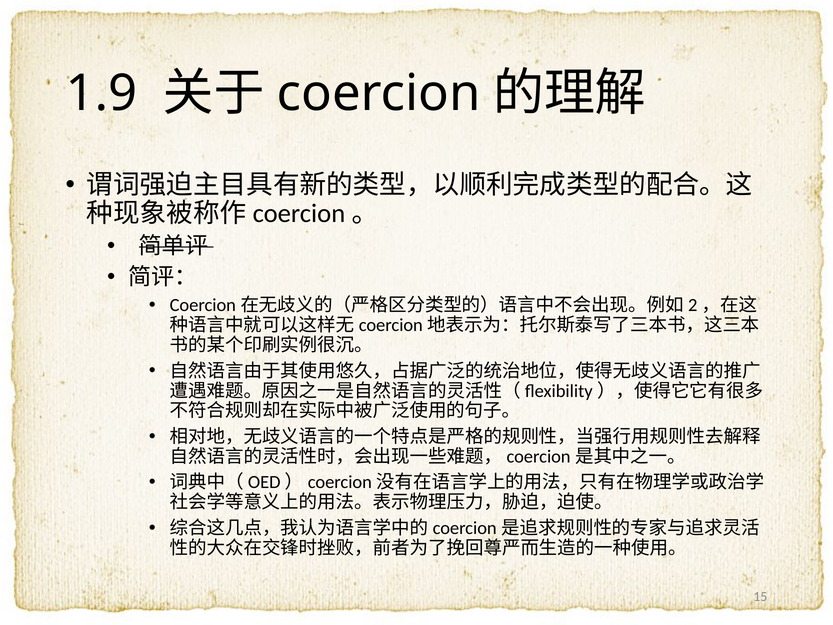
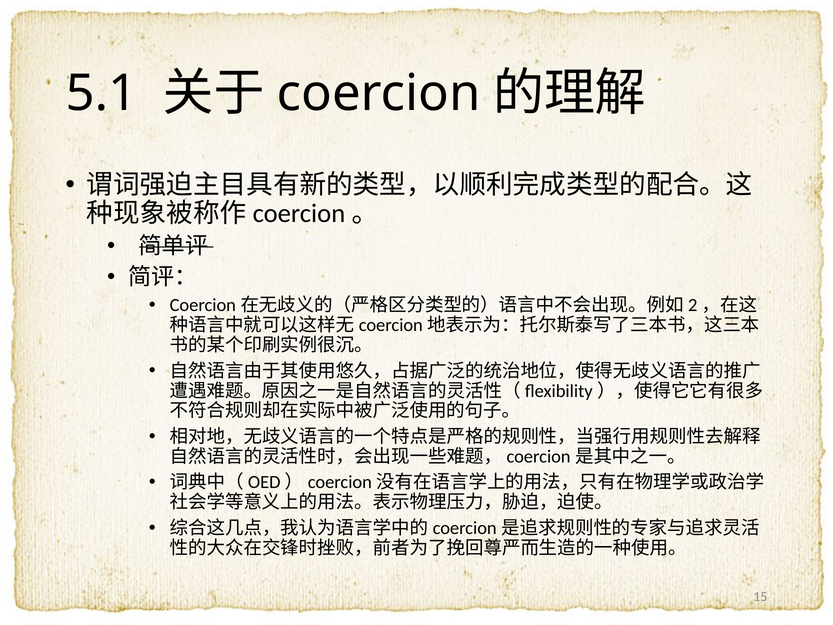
1.9: 1.9 -> 5.1
